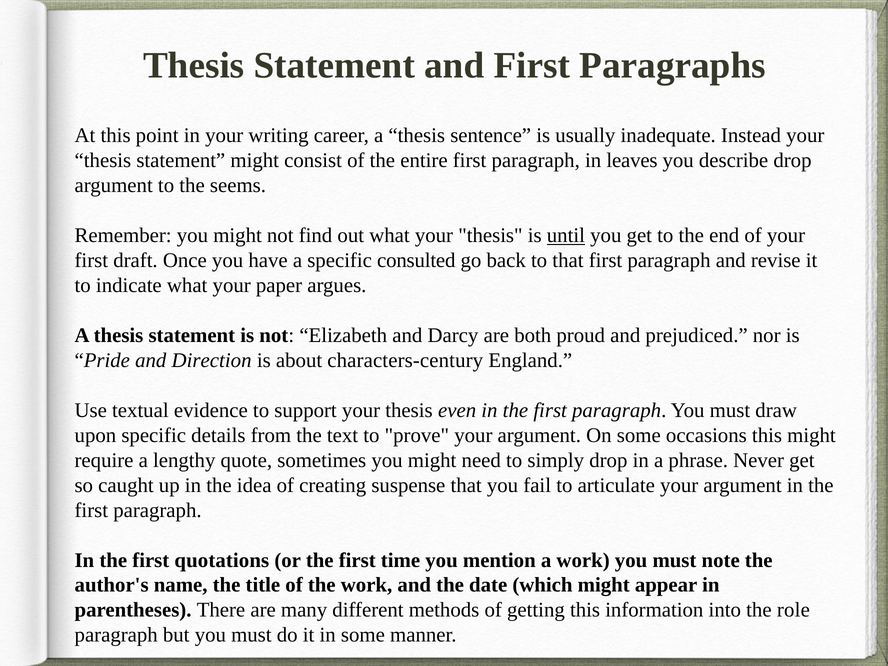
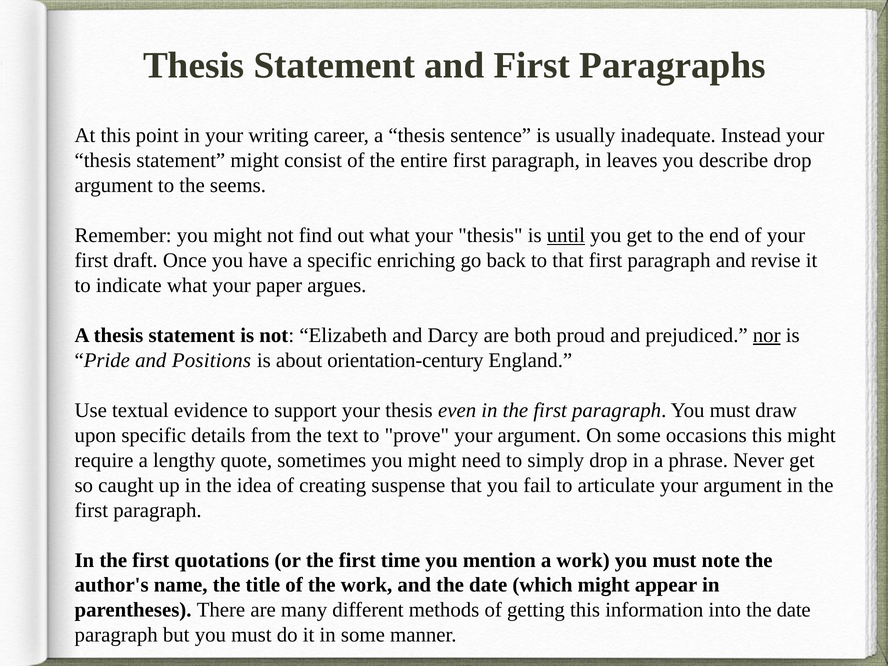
consulted: consulted -> enriching
nor underline: none -> present
Direction: Direction -> Positions
characters-century: characters-century -> orientation-century
into the role: role -> date
